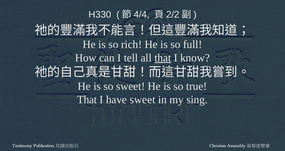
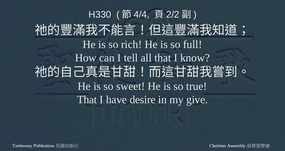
that at (163, 58) underline: present -> none
have sweet: sweet -> desire
sing: sing -> give
